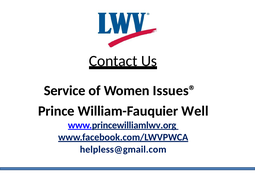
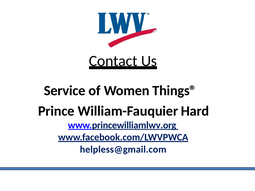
Issues®: Issues® -> Things®
Well: Well -> Hard
